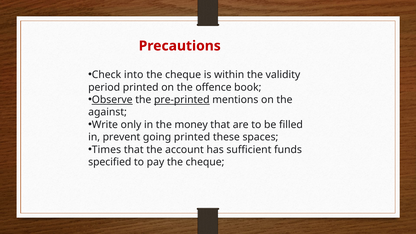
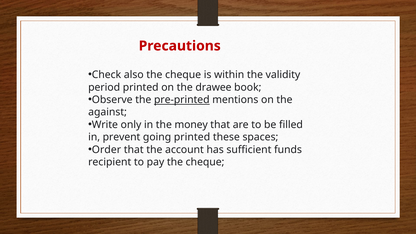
into: into -> also
offence: offence -> drawee
Observe underline: present -> none
Times: Times -> Order
specified: specified -> recipient
